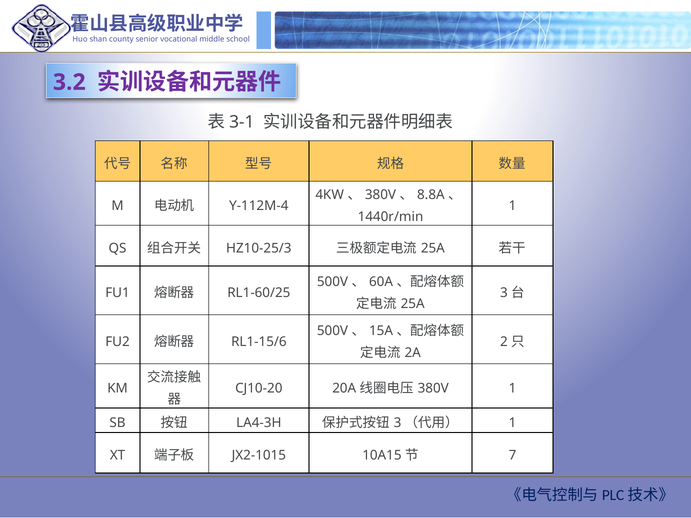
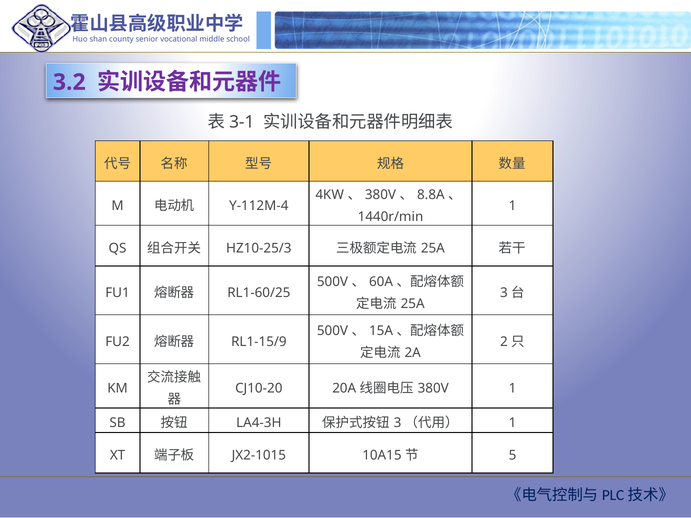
RL1-15/6: RL1-15/6 -> RL1-15/9
7: 7 -> 5
